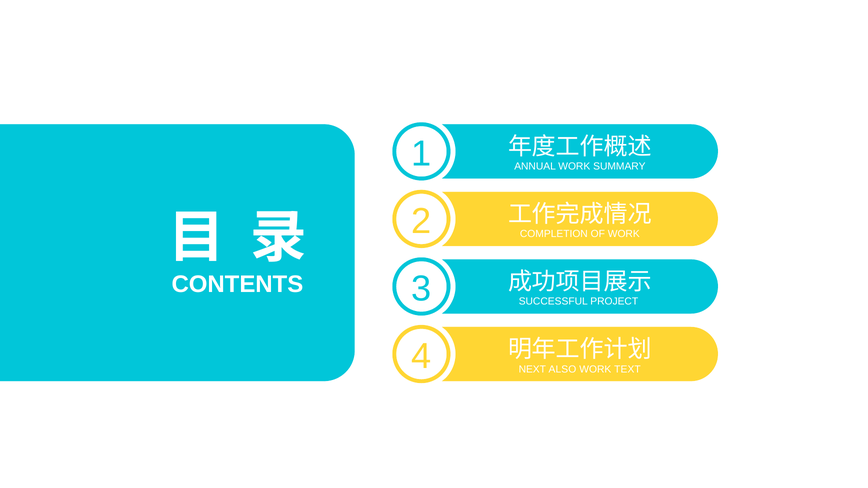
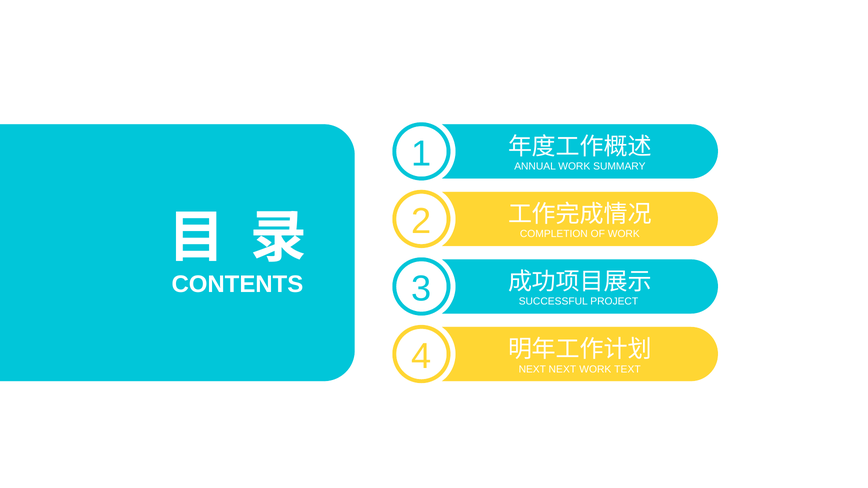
NEXT ALSO: ALSO -> NEXT
